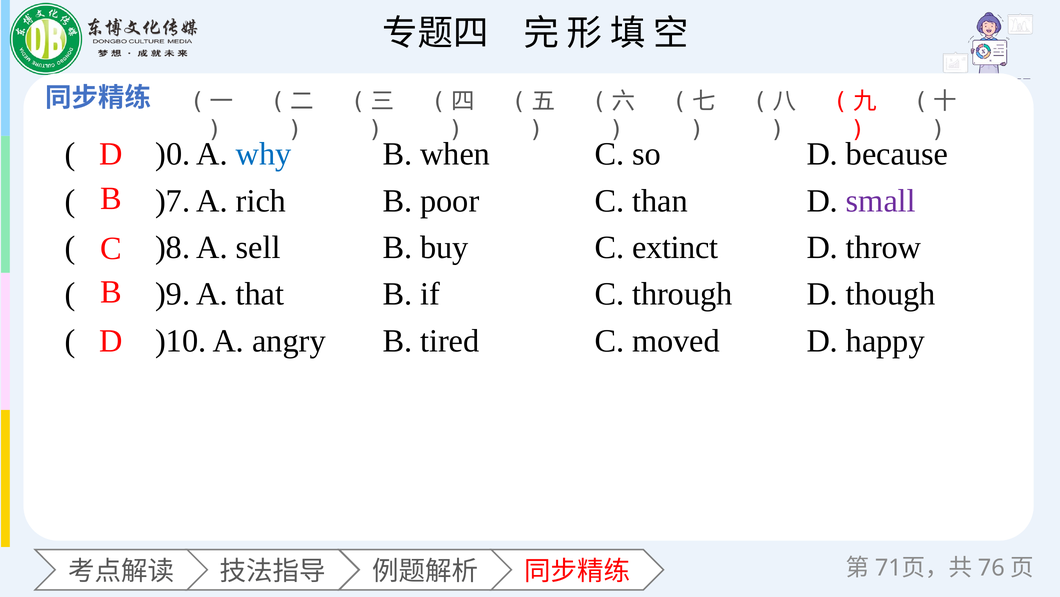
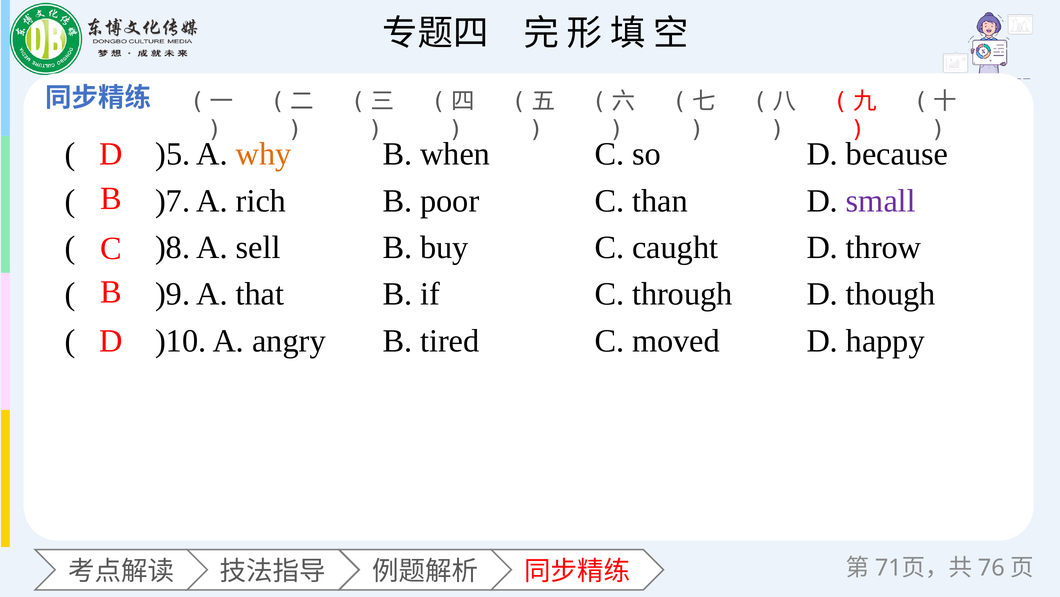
)0: )0 -> )5
why colour: blue -> orange
extinct: extinct -> caught
